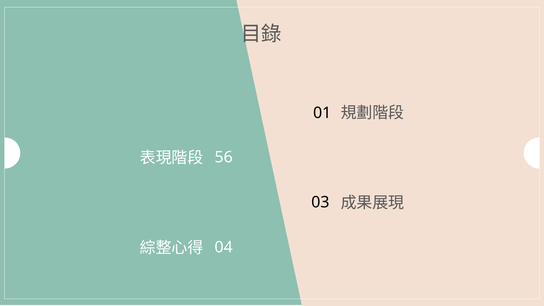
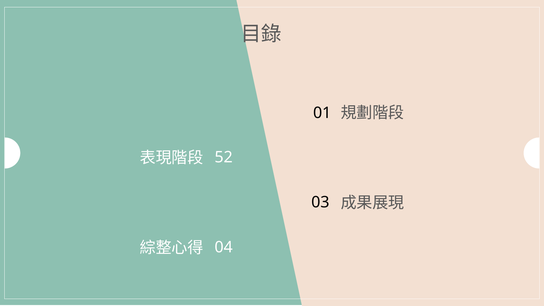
56: 56 -> 52
